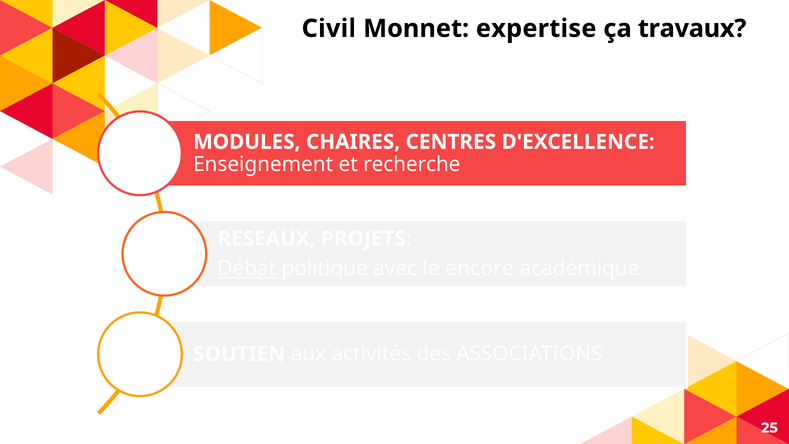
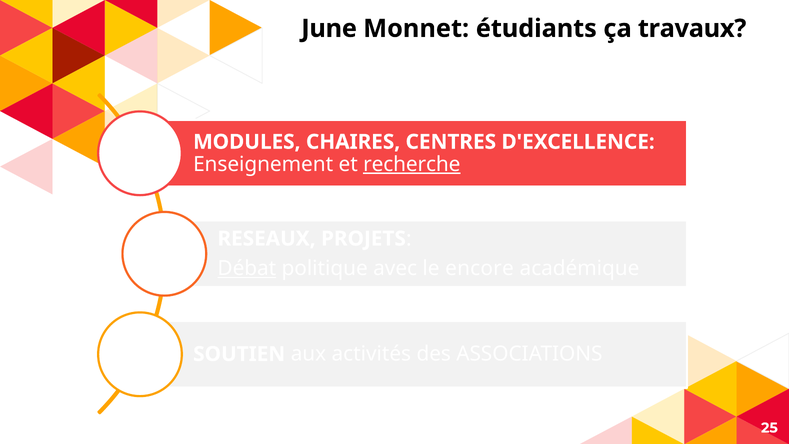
Civil: Civil -> June
expertise: expertise -> étudiants
recherche underline: none -> present
